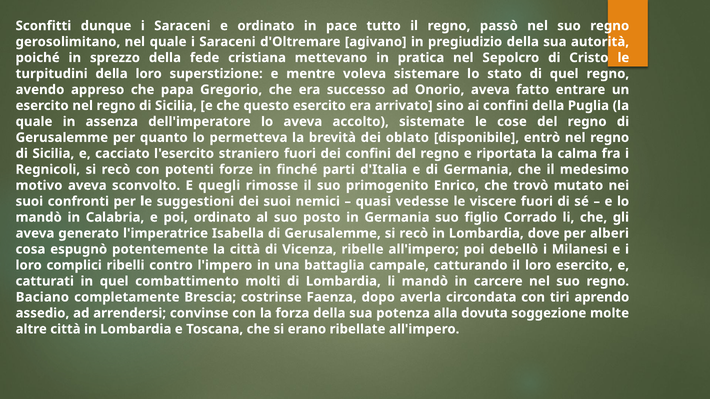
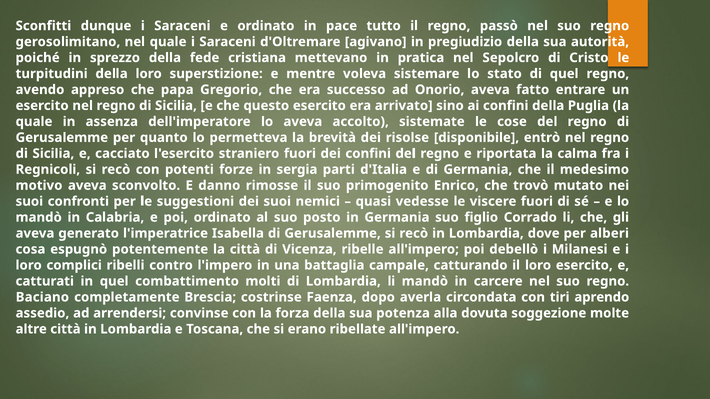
oblato: oblato -> risolse
finché: finché -> sergia
quegli: quegli -> danno
